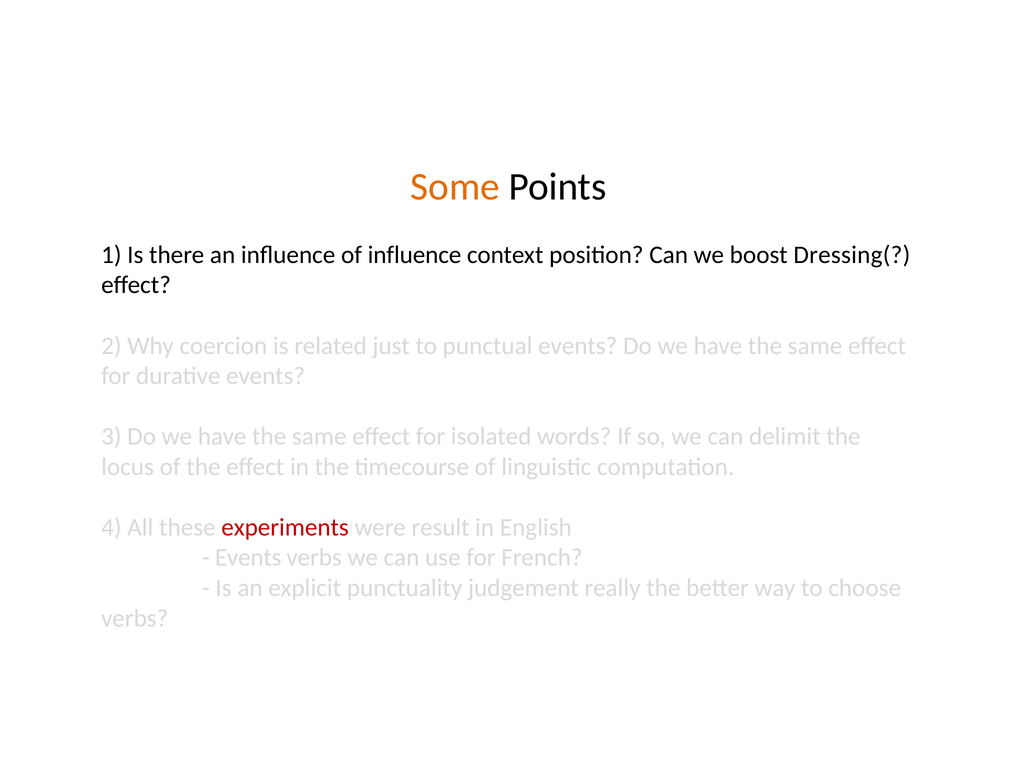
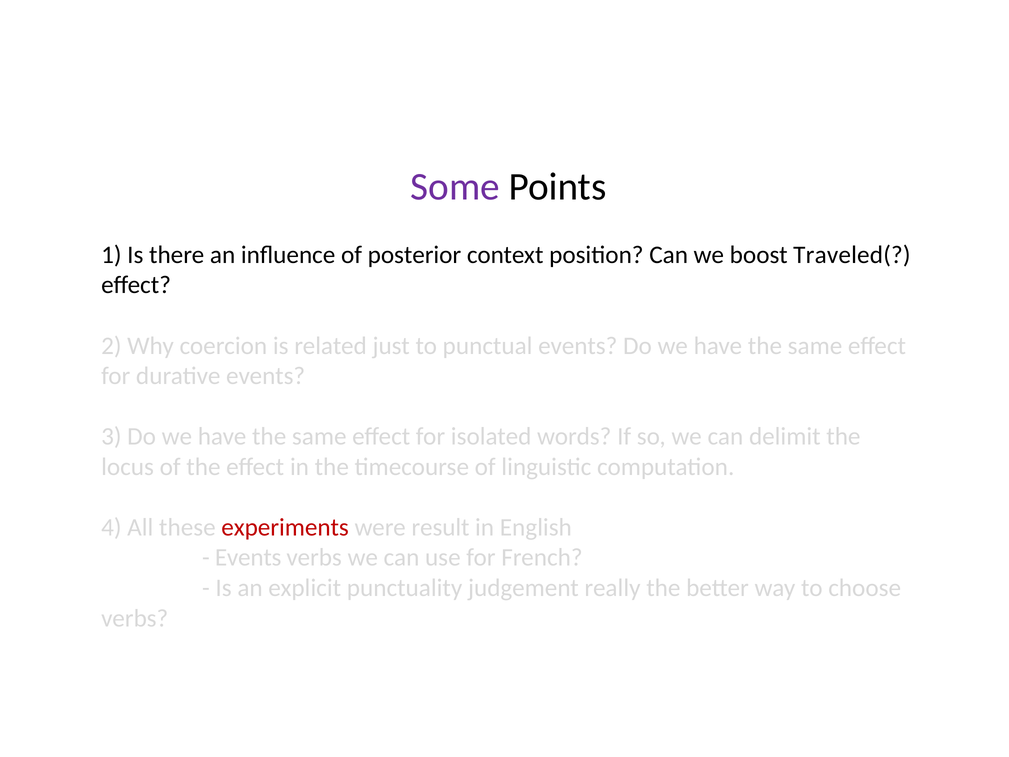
Some colour: orange -> purple
of influence: influence -> posterior
Dressing(: Dressing( -> Traveled(
